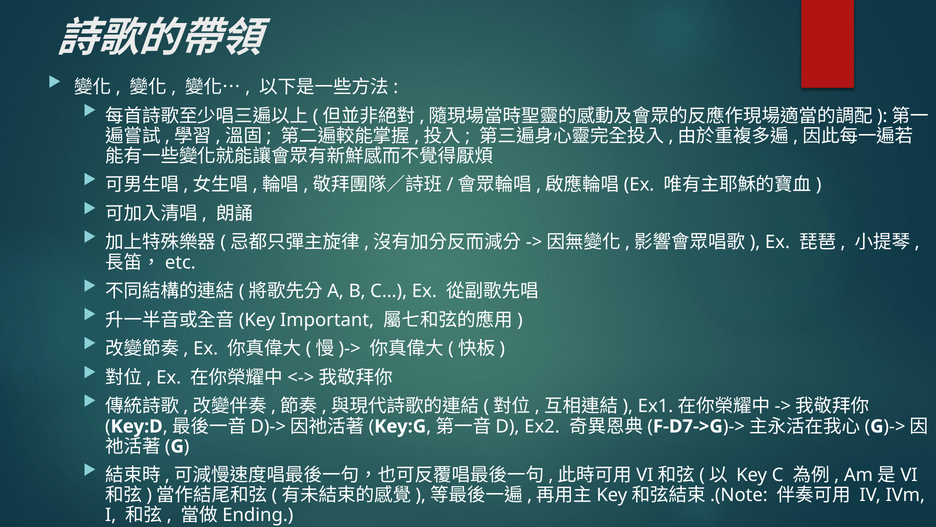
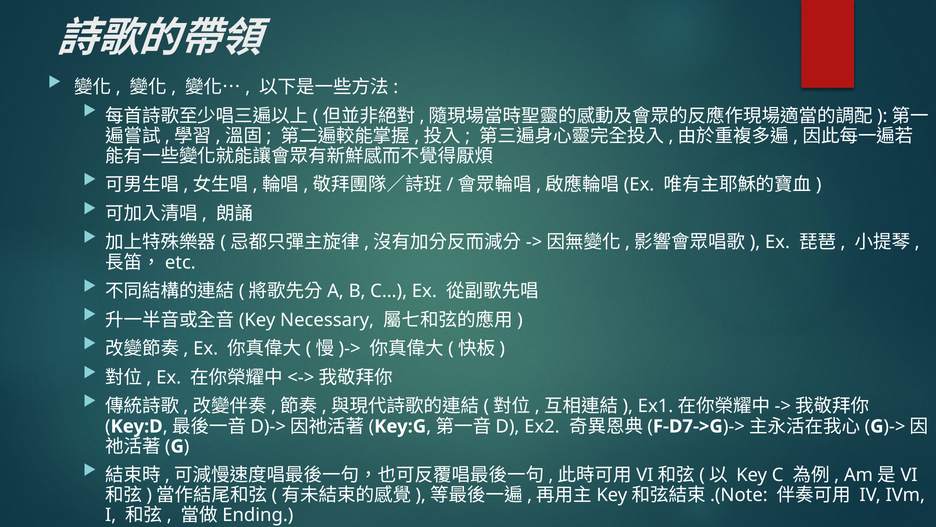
Important: Important -> Necessary
